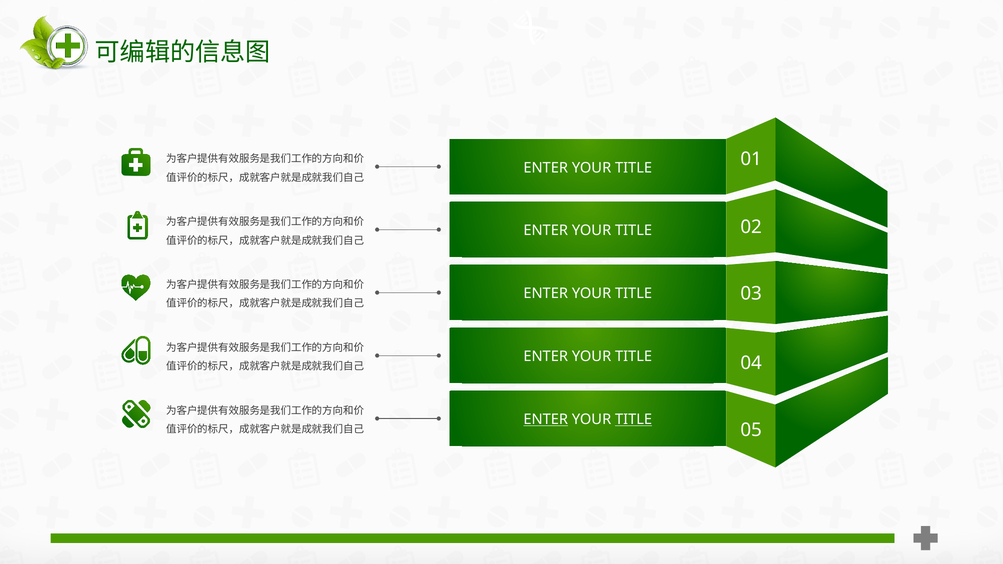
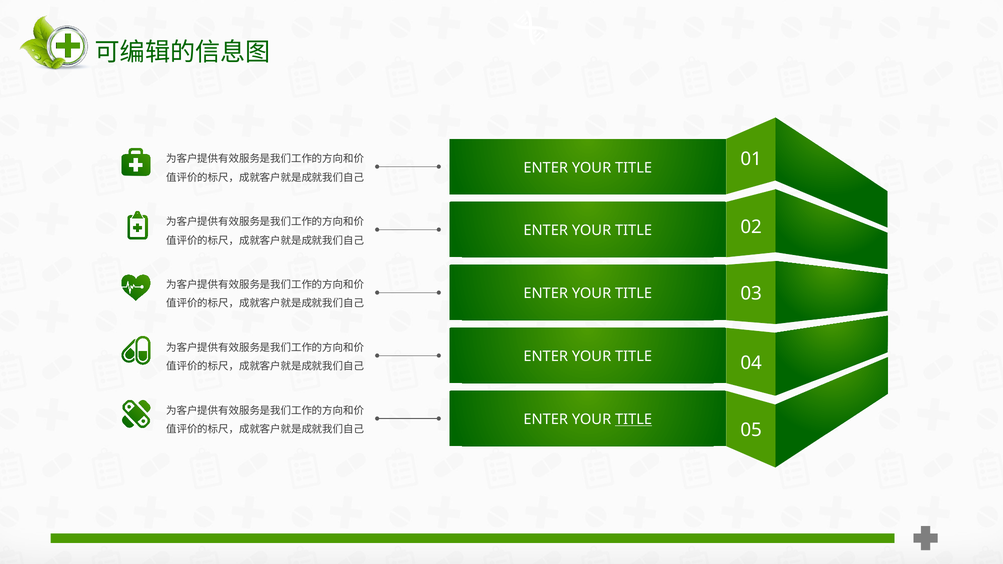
ENTER at (546, 420) underline: present -> none
